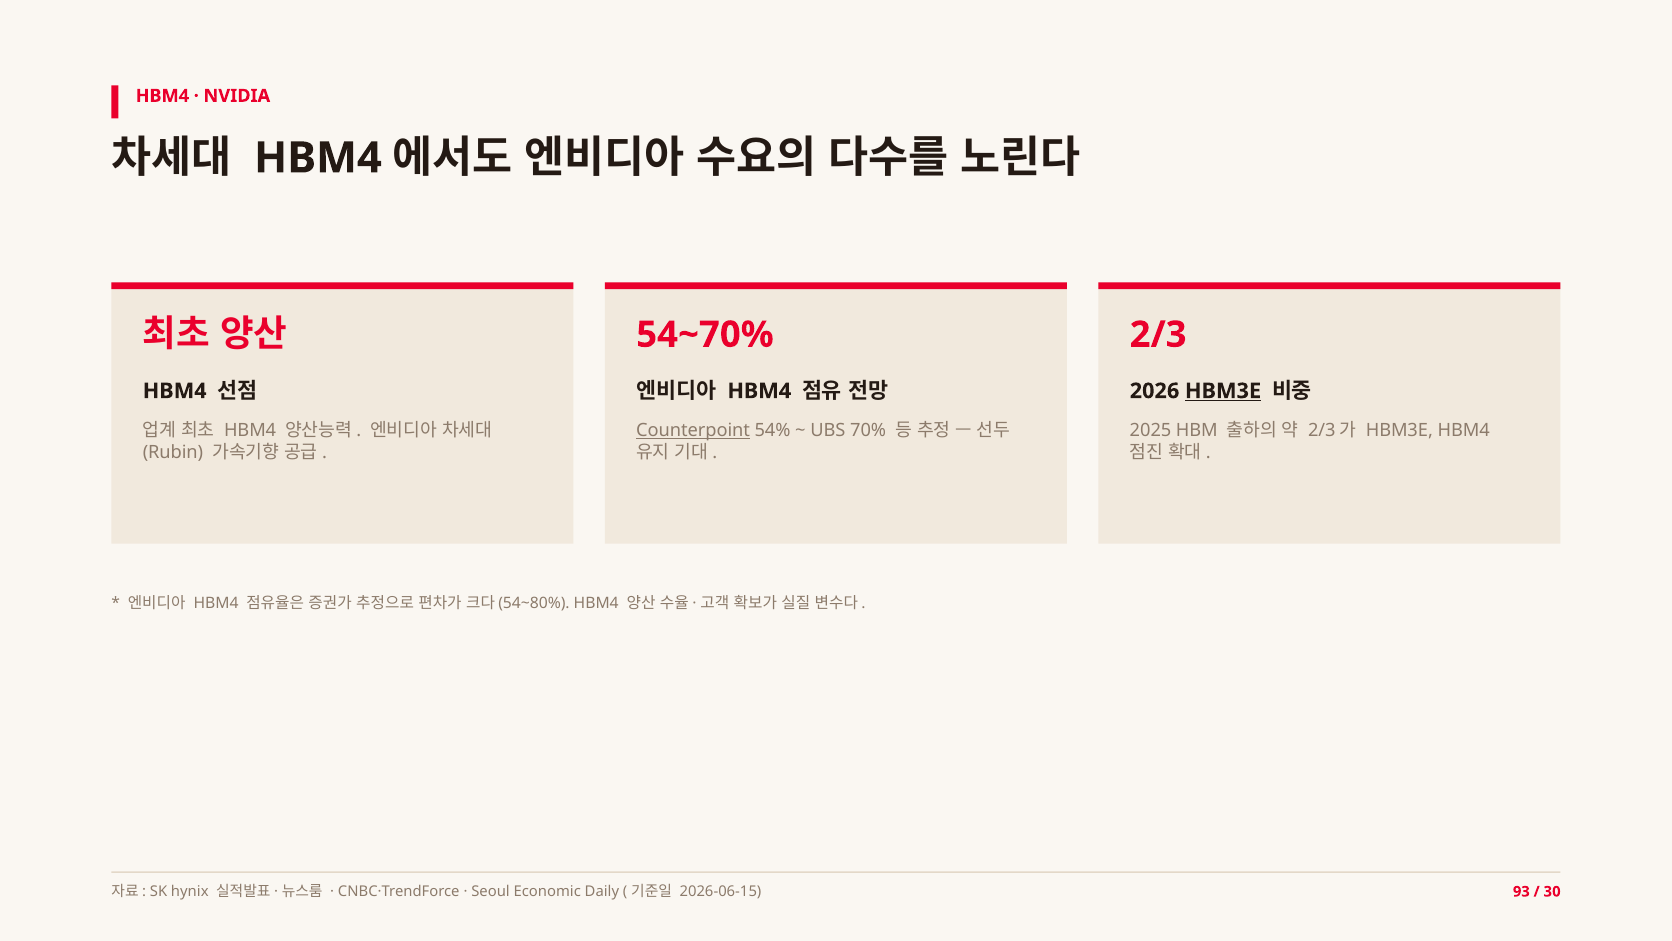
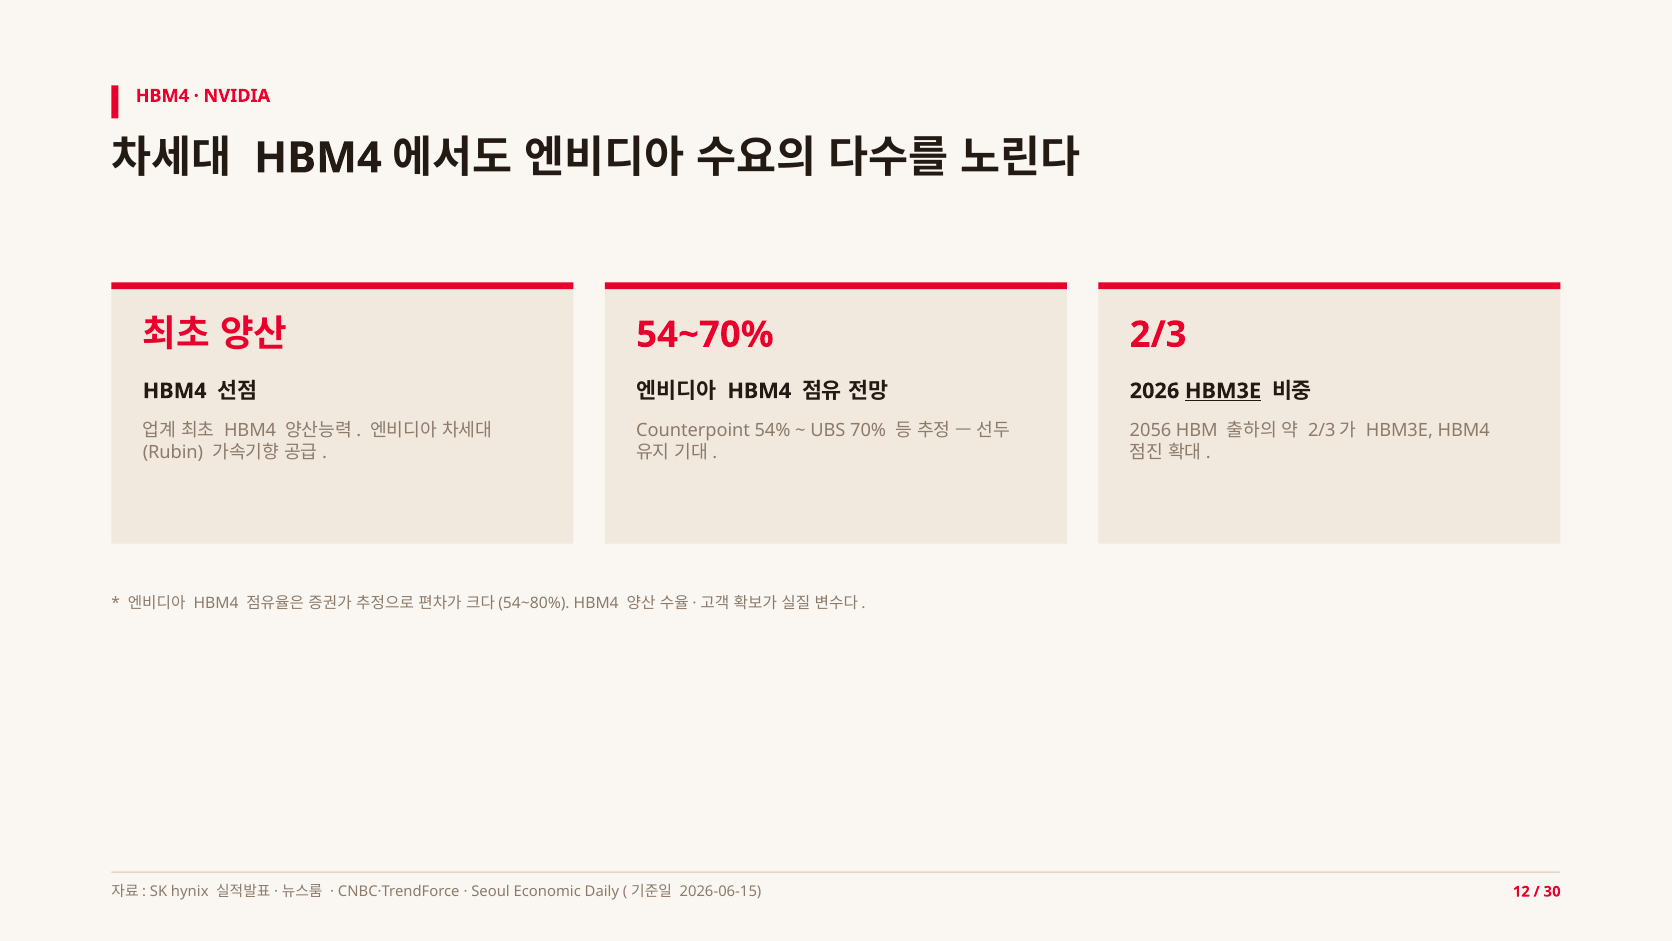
Counterpoint underline: present -> none
2025: 2025 -> 2056
93: 93 -> 12
